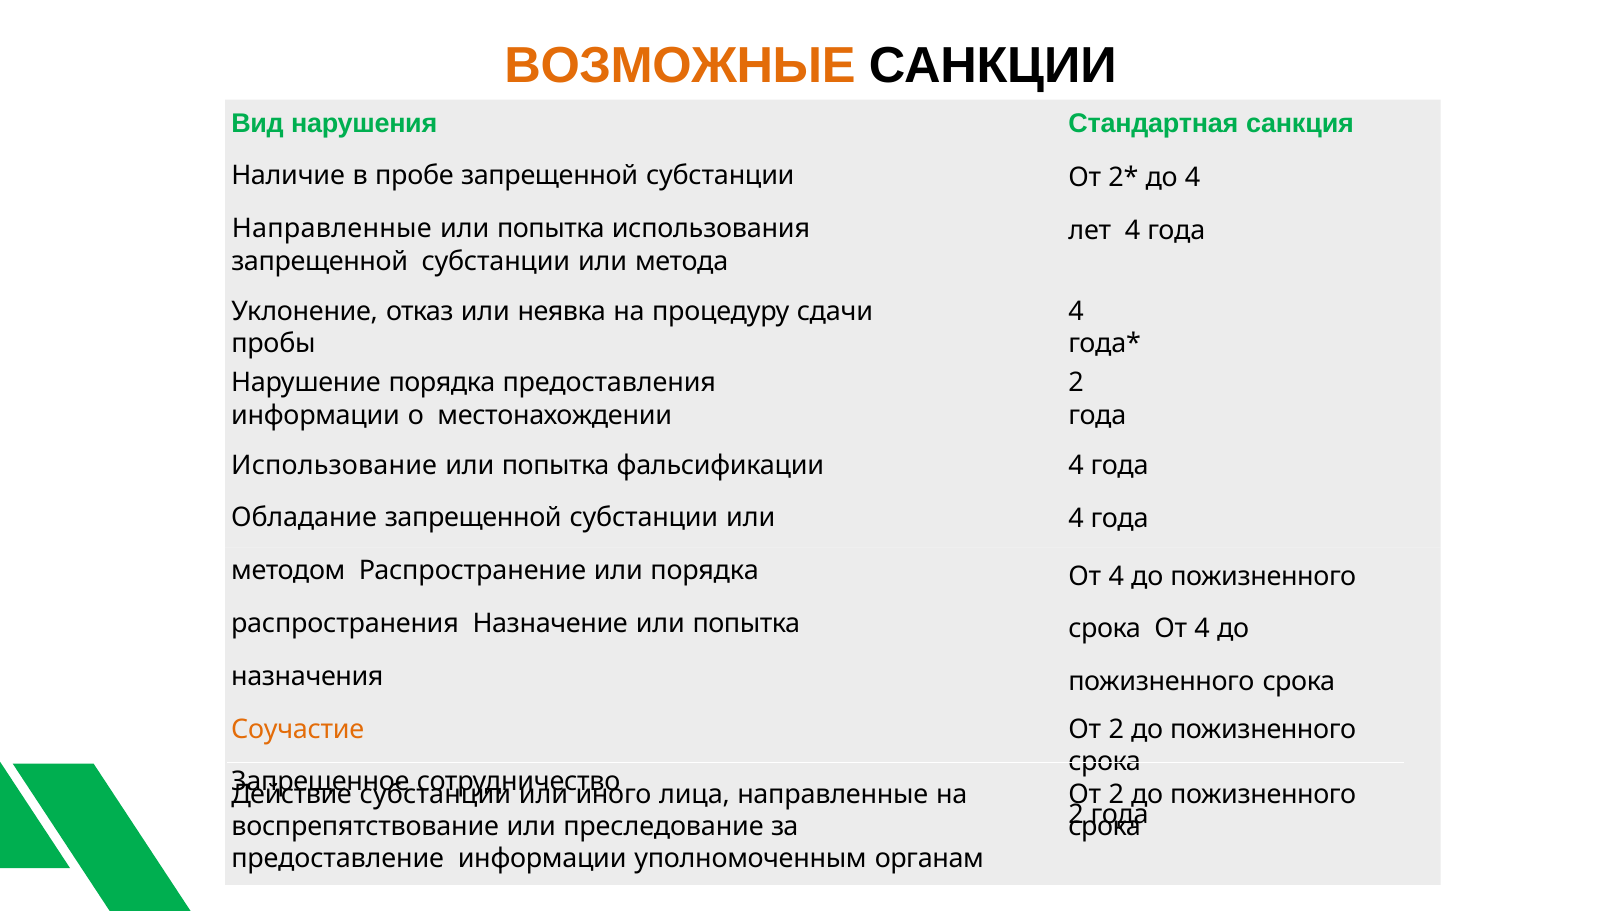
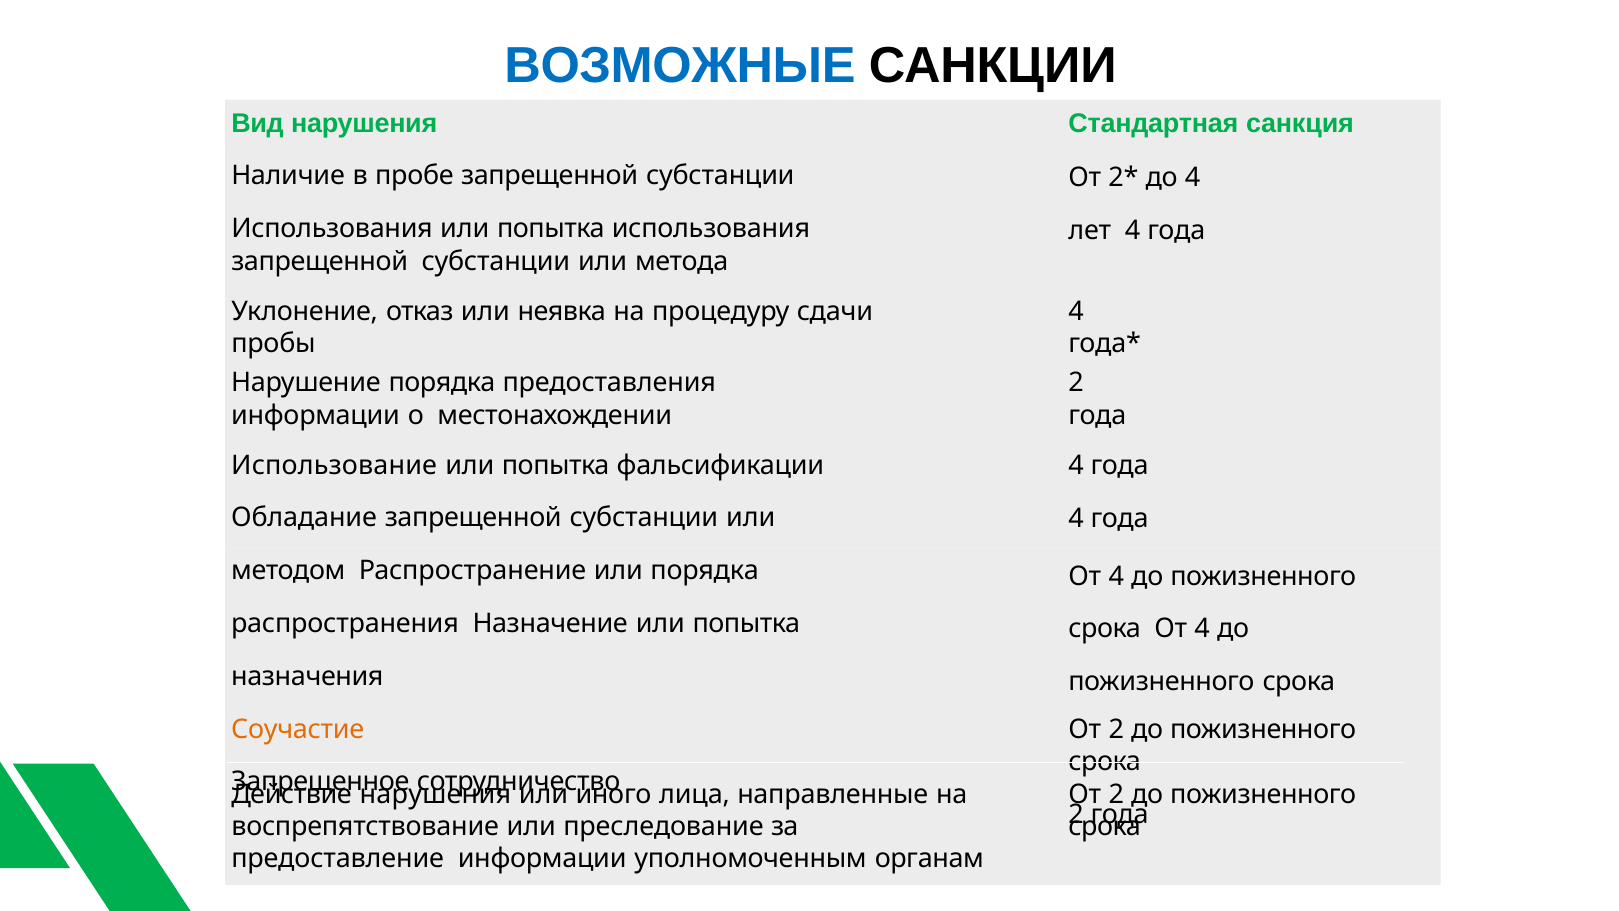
ВОЗМОЖНЫЕ colour: orange -> blue
Направленные at (332, 229): Направленные -> Использования
субстанции at (435, 794): субстанции -> нарушения
